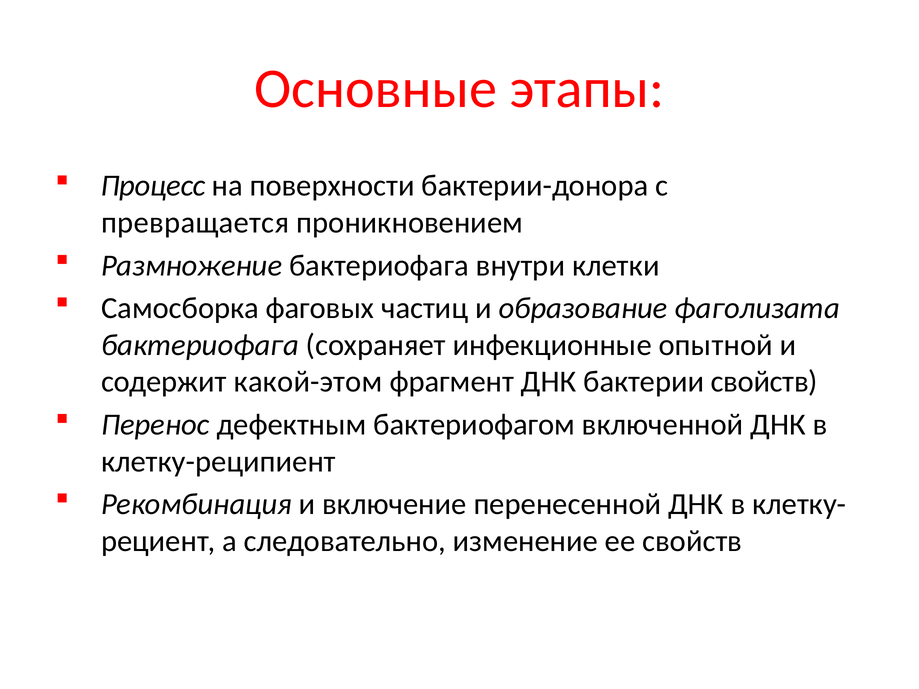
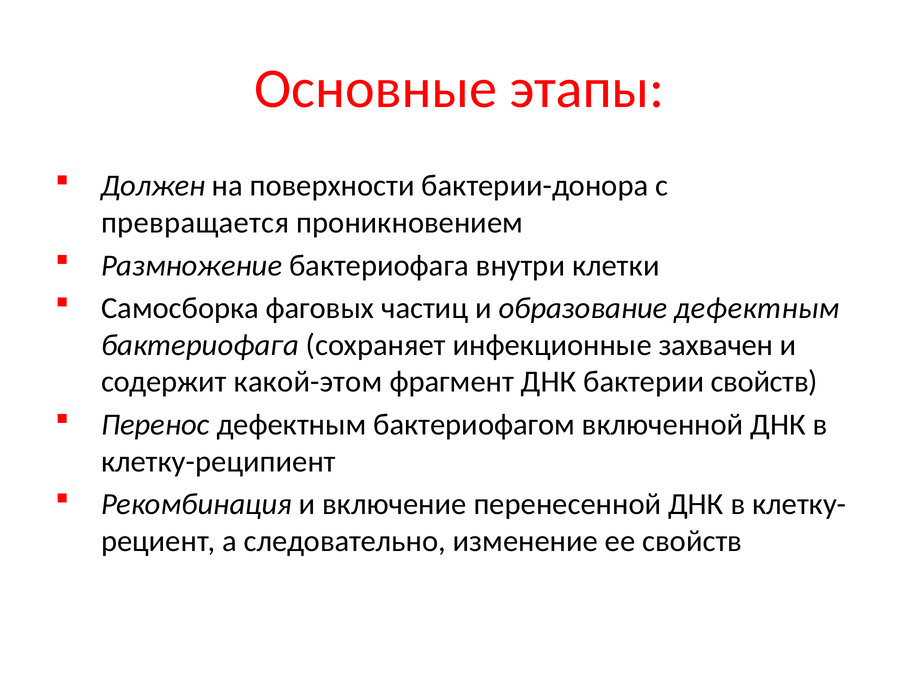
Процесс: Процесс -> Должен
образование фаголизата: фаголизата -> дефектным
опытной: опытной -> захвачен
